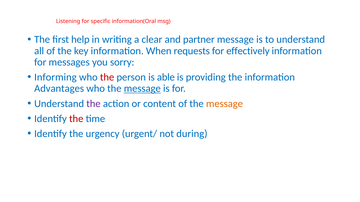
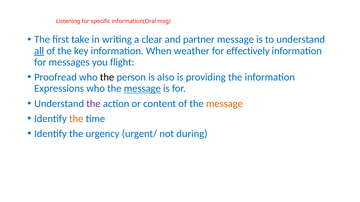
help: help -> take
all underline: none -> present
requests: requests -> weather
sorry: sorry -> flight
Informing: Informing -> Proofread
the at (107, 77) colour: red -> black
able: able -> also
Advantages: Advantages -> Expressions
the at (76, 119) colour: red -> orange
